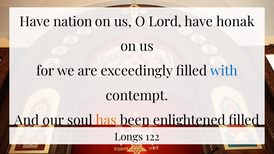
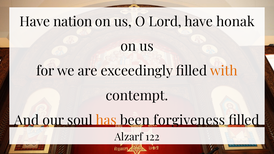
with colour: blue -> orange
enlightened: enlightened -> forgiveness
Longs: Longs -> Alzarf
